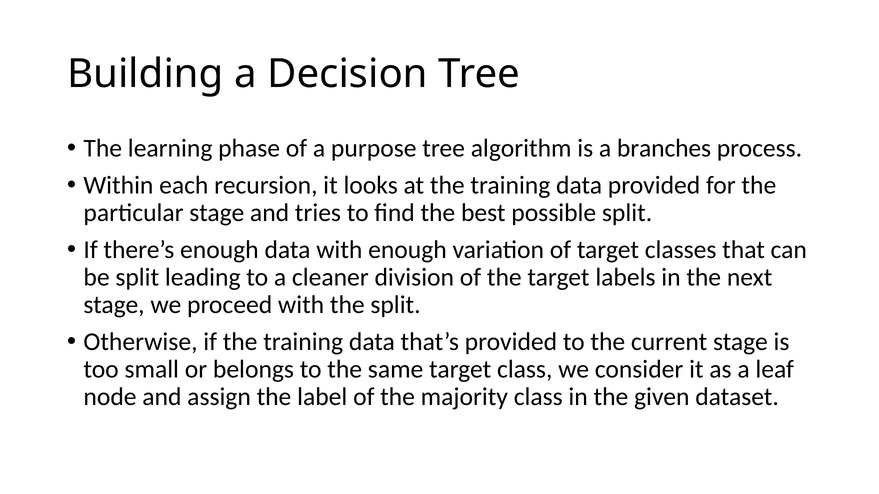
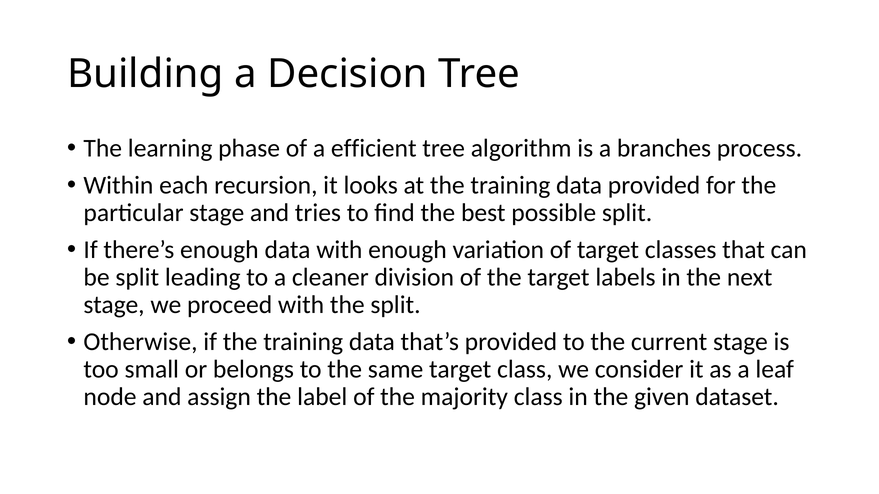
purpose: purpose -> efficient
